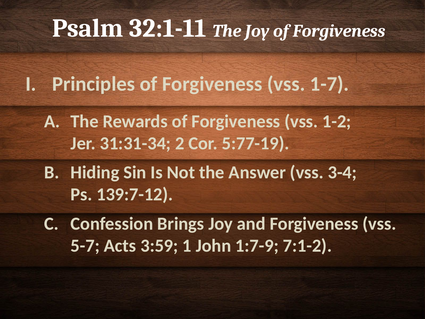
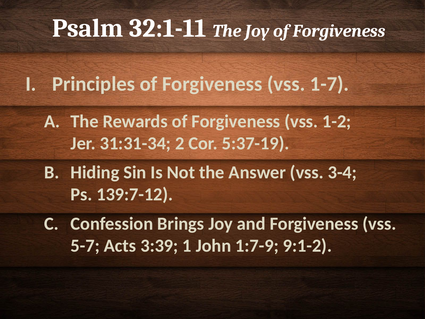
5:77-19: 5:77-19 -> 5:37-19
3:59: 3:59 -> 3:39
7:1-2: 7:1-2 -> 9:1-2
